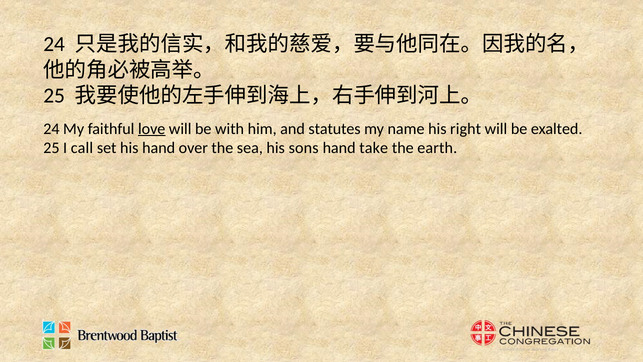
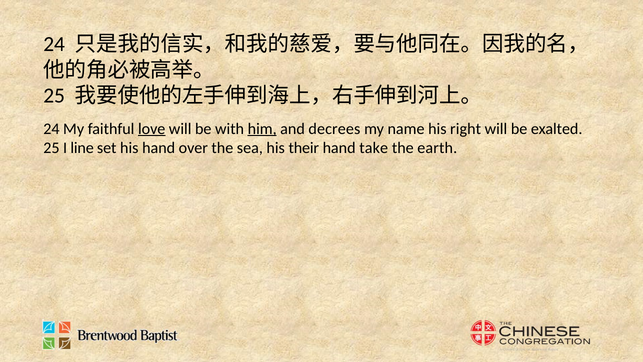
him underline: none -> present
statutes: statutes -> decrees
call: call -> line
sons: sons -> their
